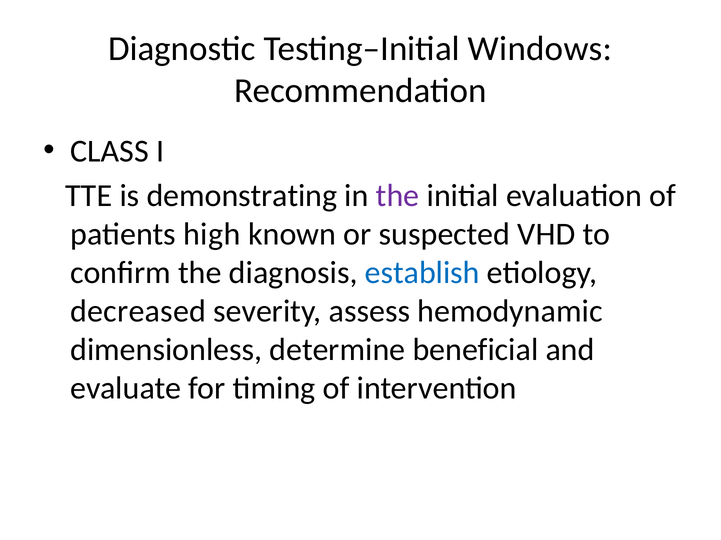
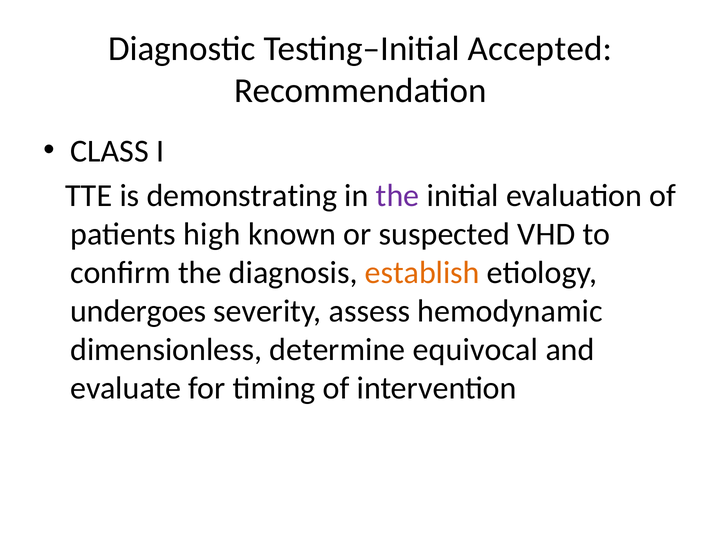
Windows: Windows -> Accepted
establish colour: blue -> orange
decreased: decreased -> undergoes
beneficial: beneficial -> equivocal
